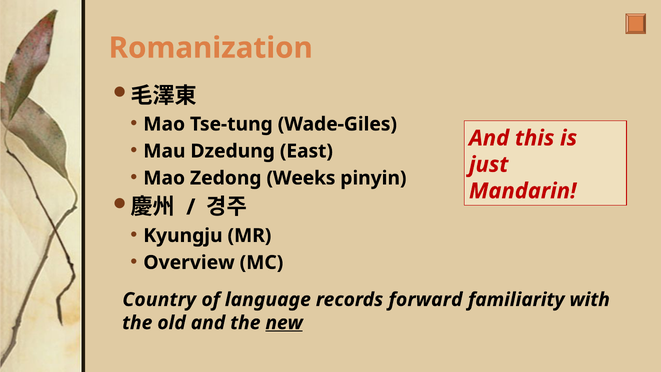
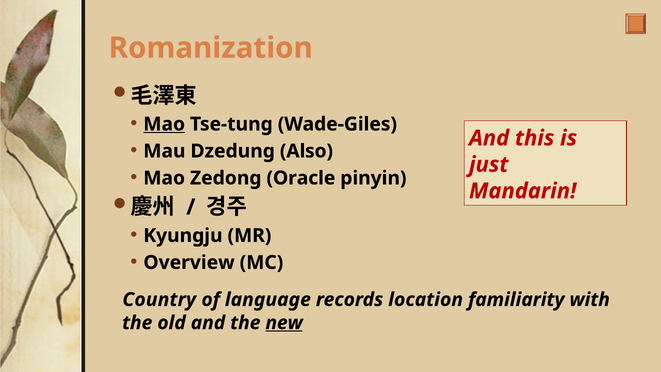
Mao at (164, 124) underline: none -> present
East: East -> Also
Weeks: Weeks -> Oracle
forward: forward -> location
